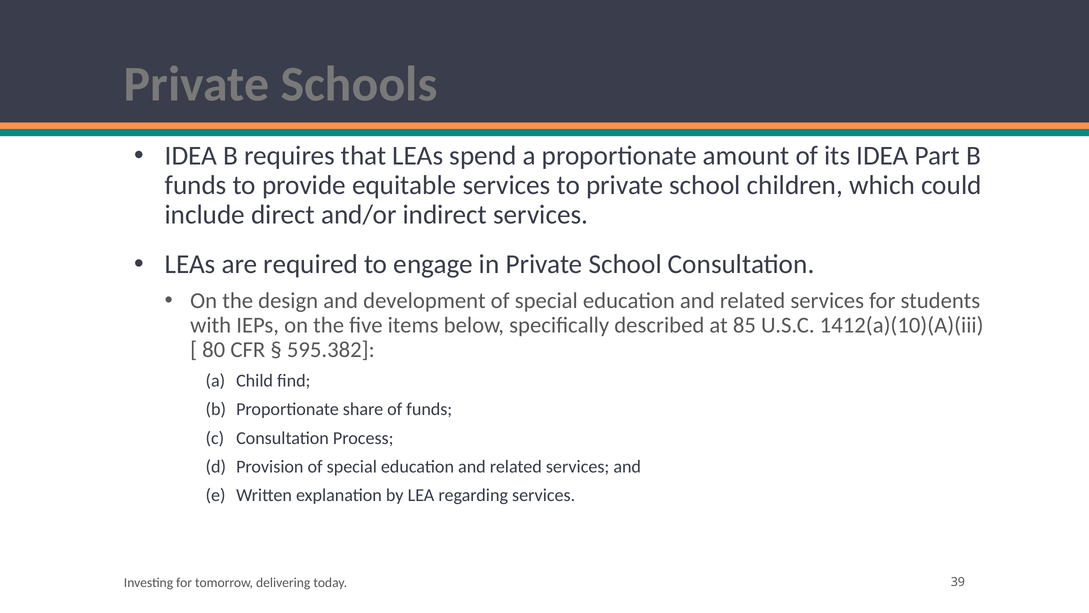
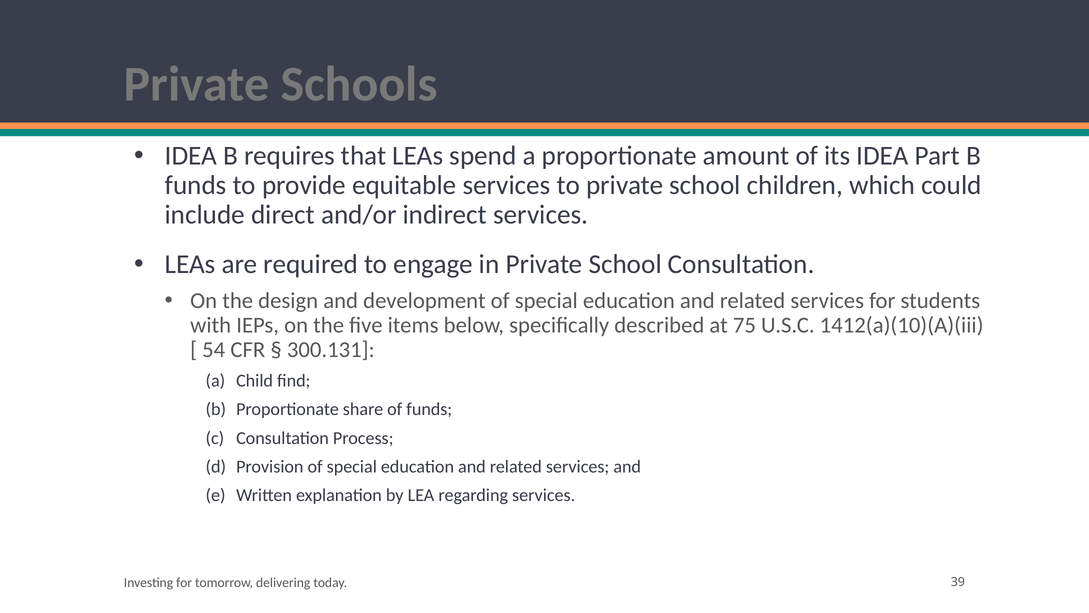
85: 85 -> 75
80: 80 -> 54
595.382: 595.382 -> 300.131
